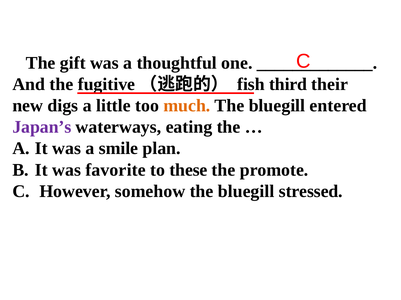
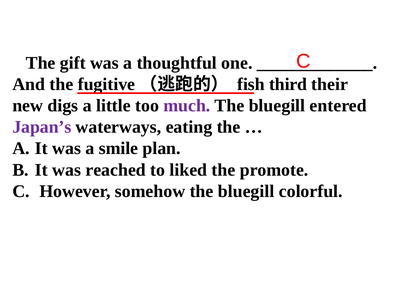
much colour: orange -> purple
favorite: favorite -> reached
these: these -> liked
stressed: stressed -> colorful
